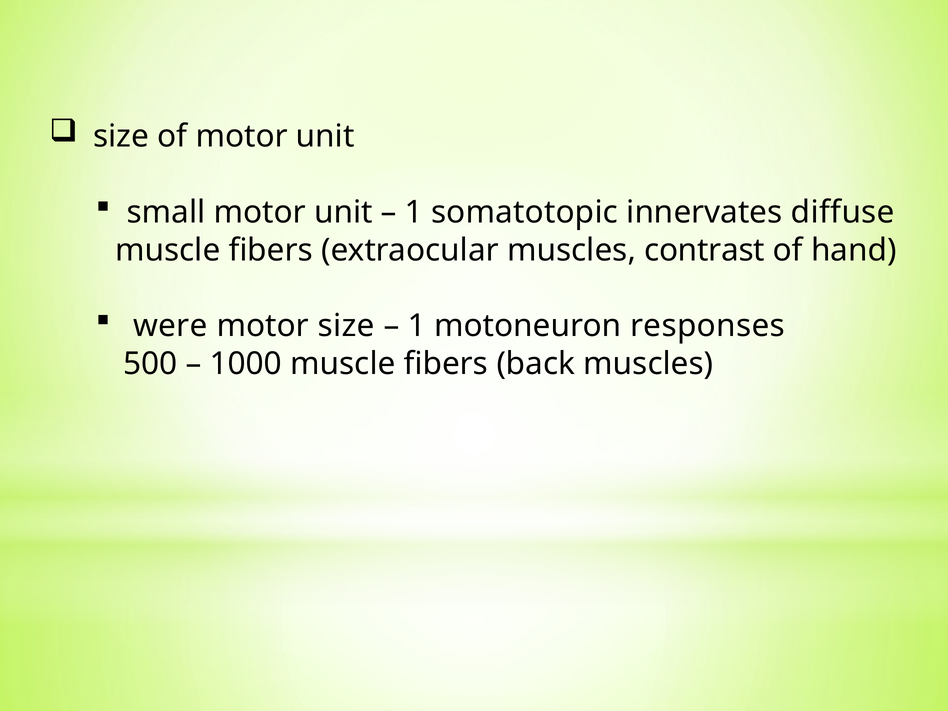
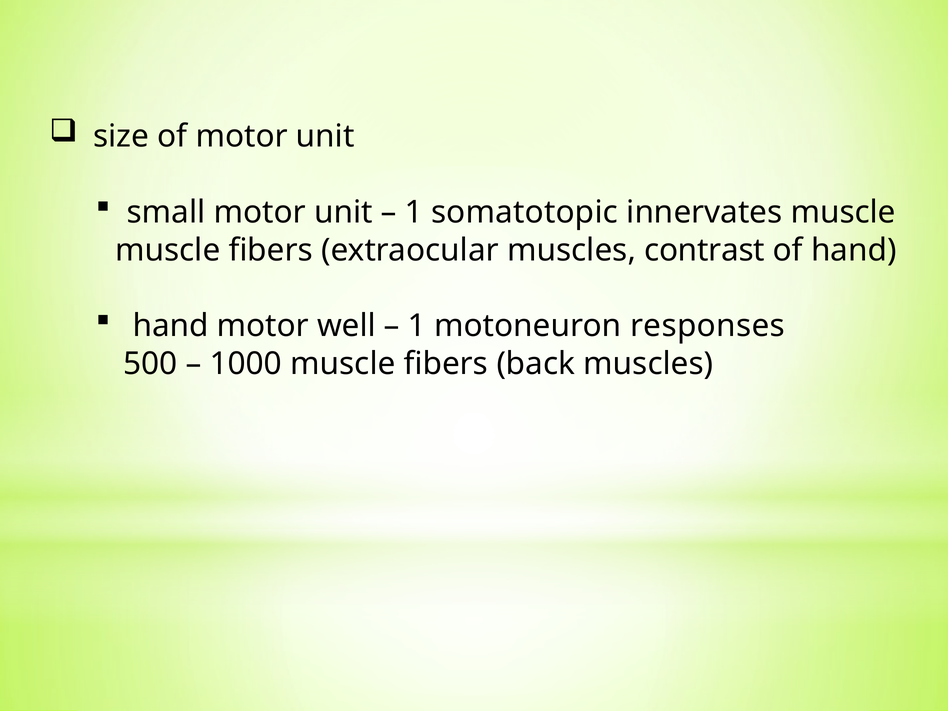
innervates diffuse: diffuse -> muscle
were at (170, 326): were -> hand
motor size: size -> well
